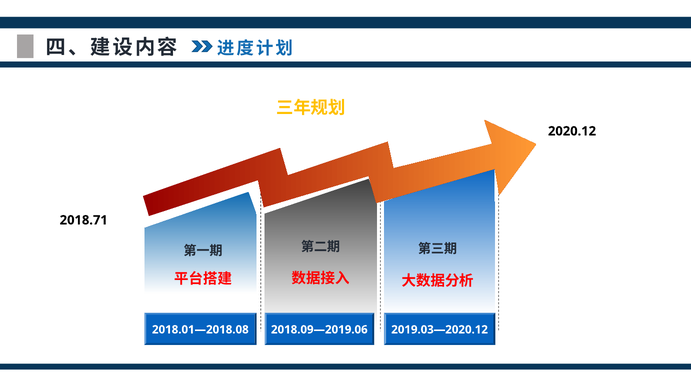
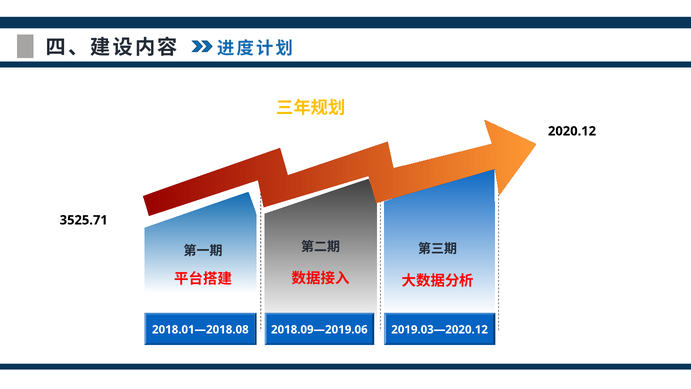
2018.71: 2018.71 -> 3525.71
